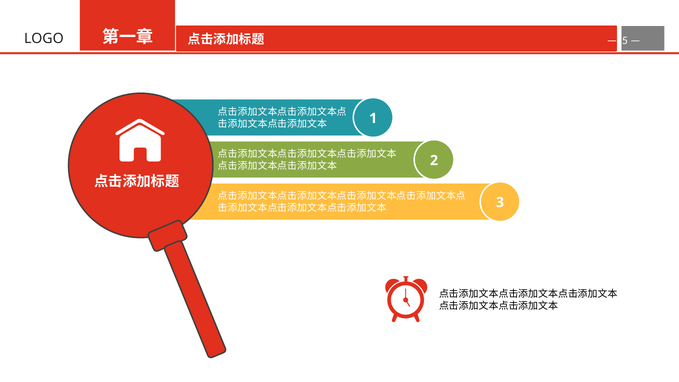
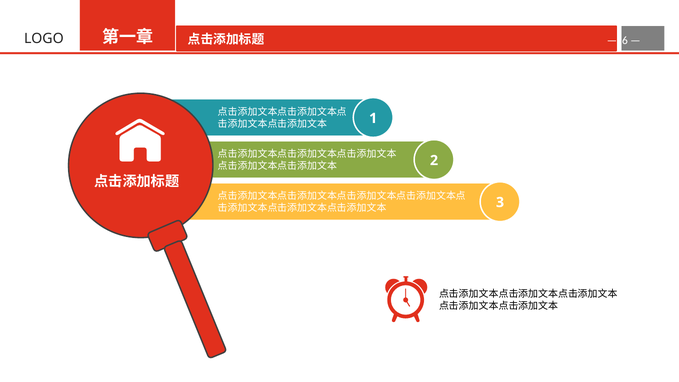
5: 5 -> 6
